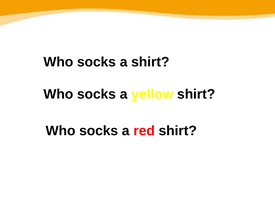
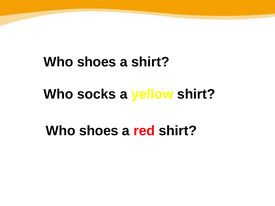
socks at (97, 62): socks -> shoes
socks at (99, 131): socks -> shoes
